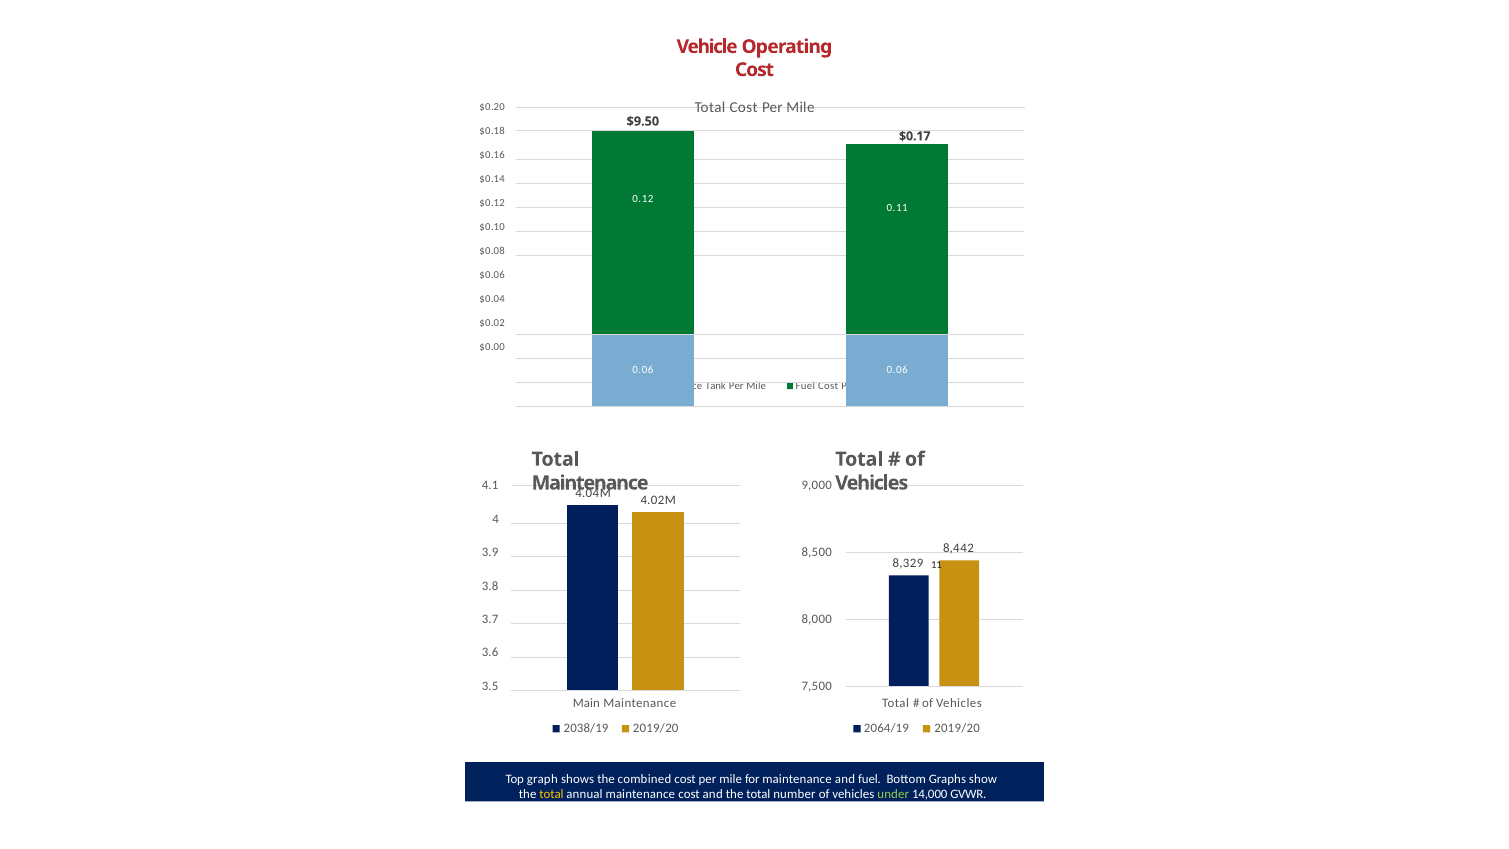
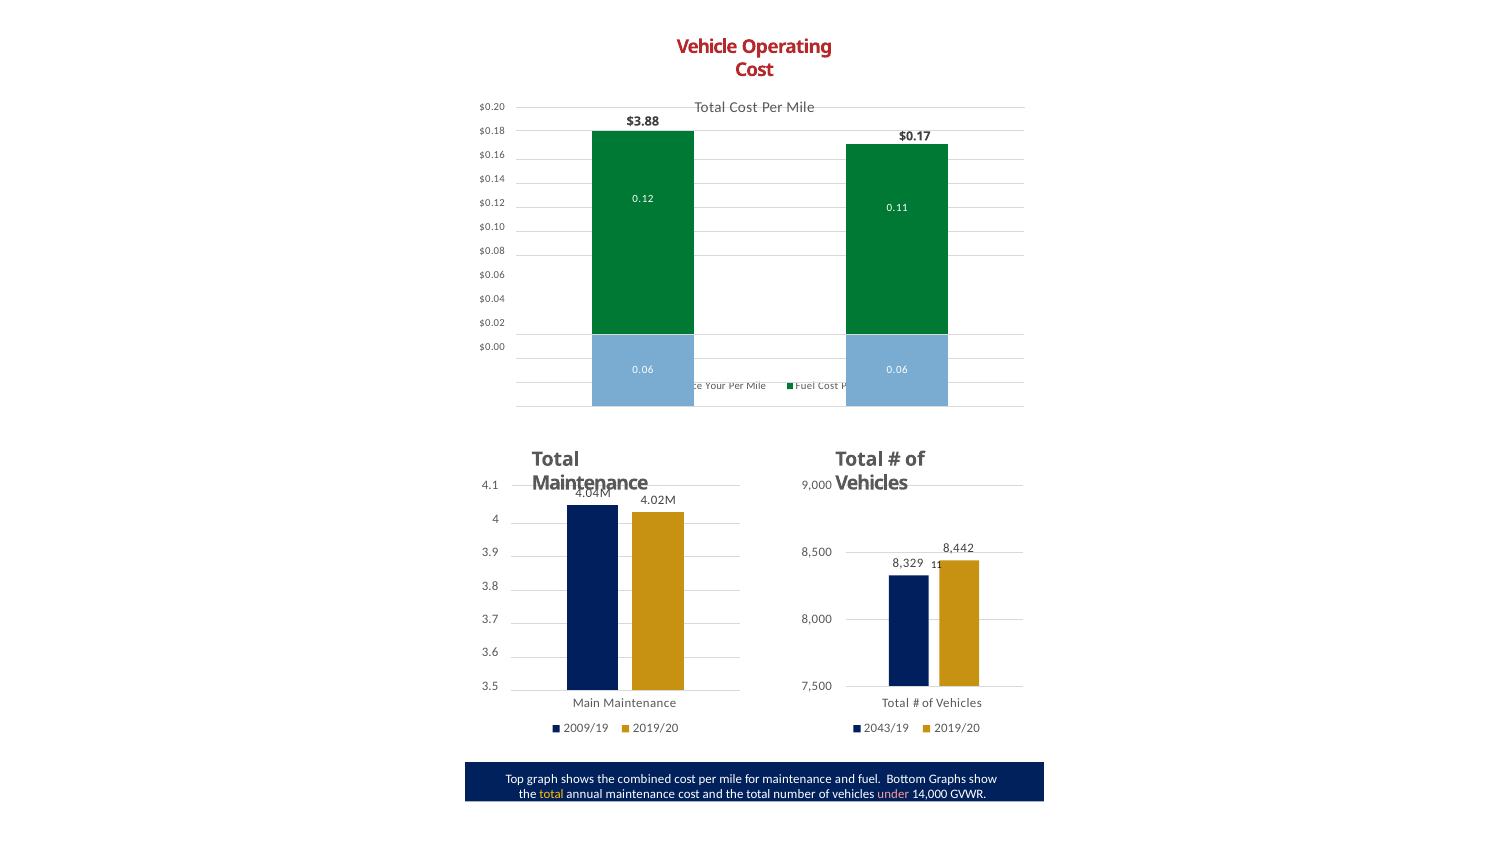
$9.50: $9.50 -> $3.88
Tank: Tank -> Your
2038/19: 2038/19 -> 2009/19
2064/19: 2064/19 -> 2043/19
under colour: light green -> pink
